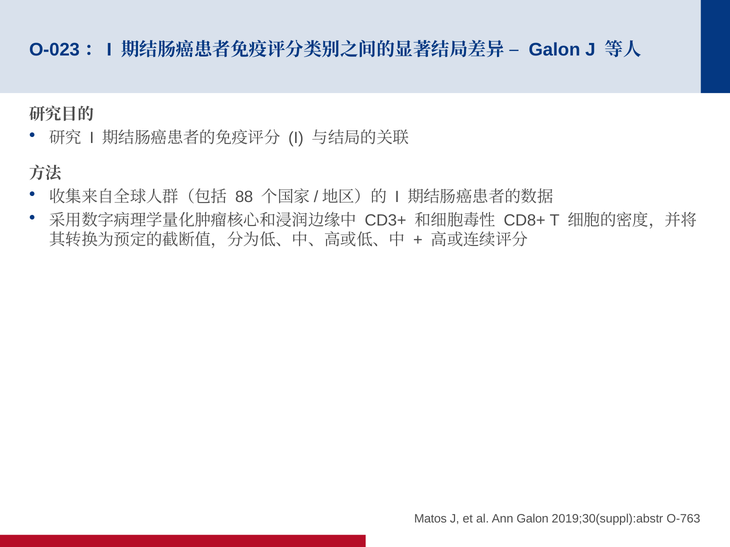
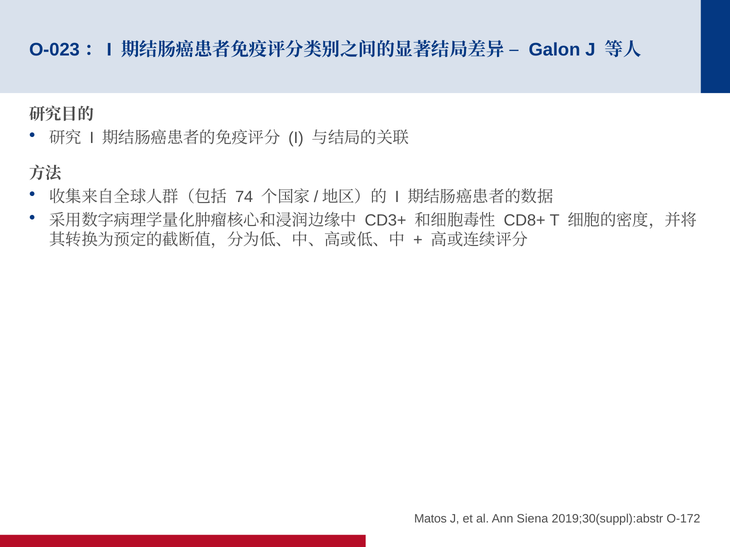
88: 88 -> 74
Ann Galon: Galon -> Siena
O-763: O-763 -> O-172
